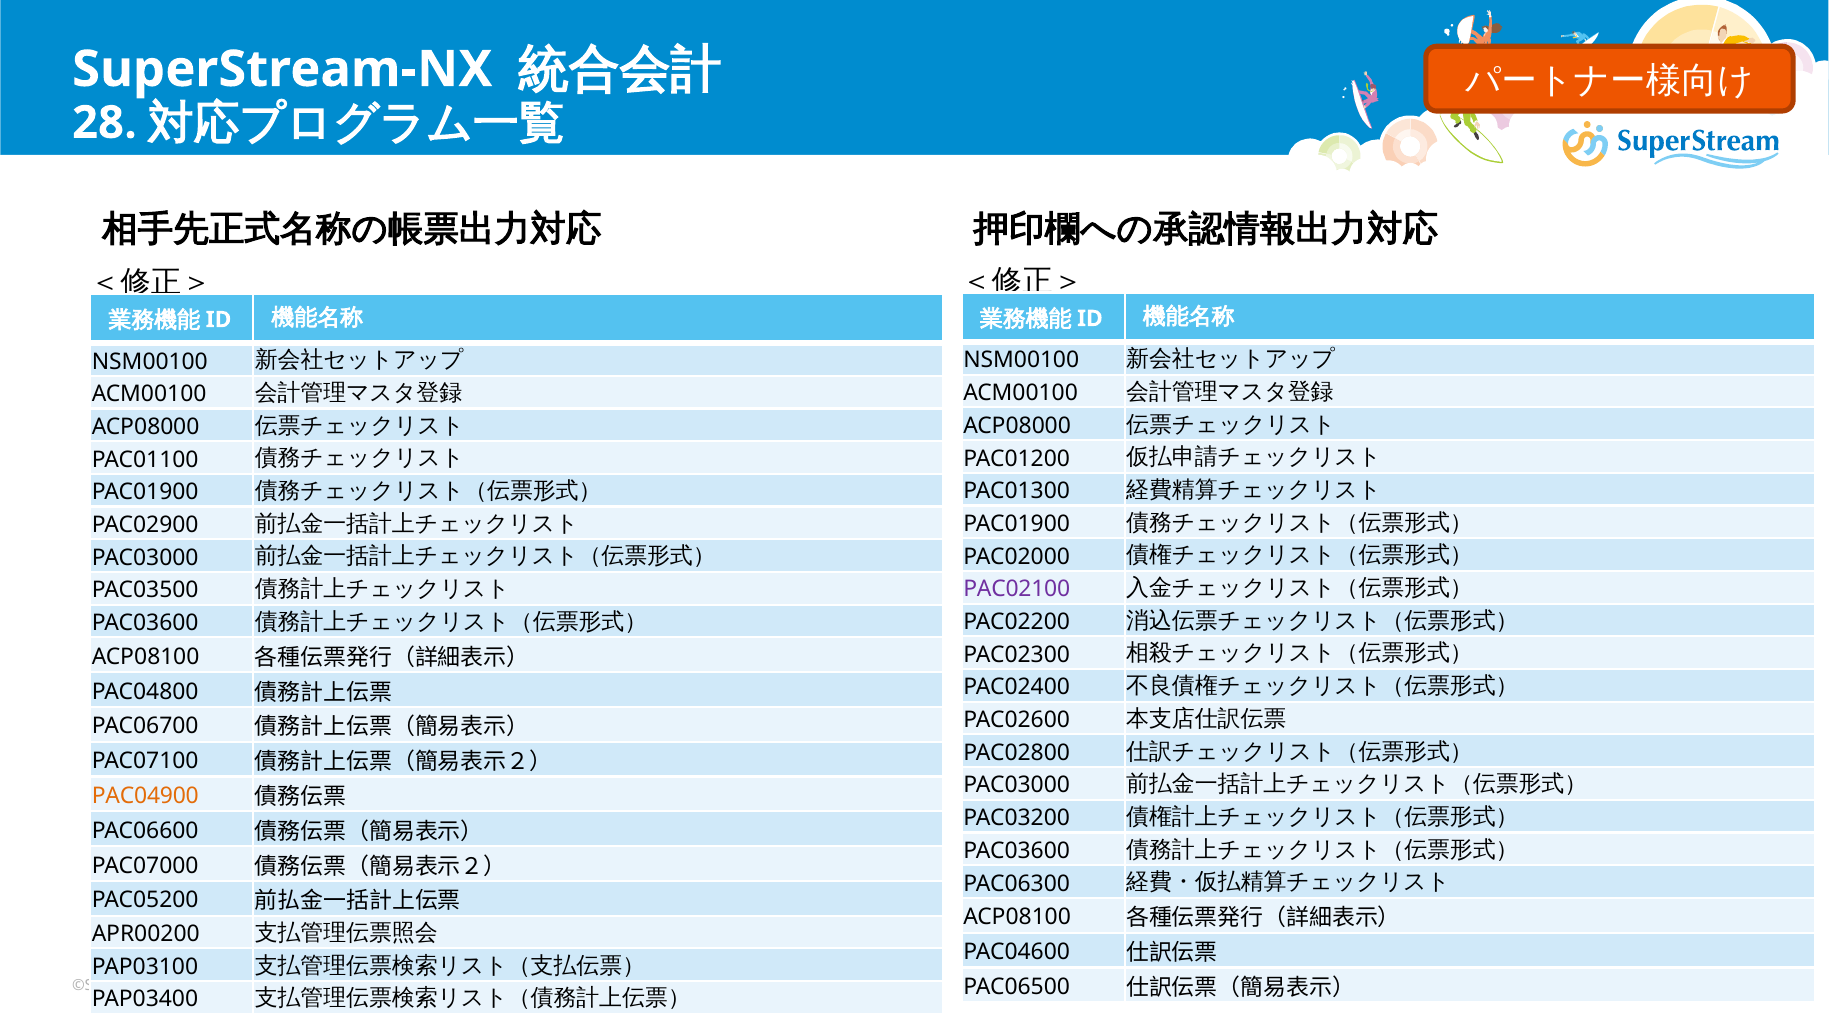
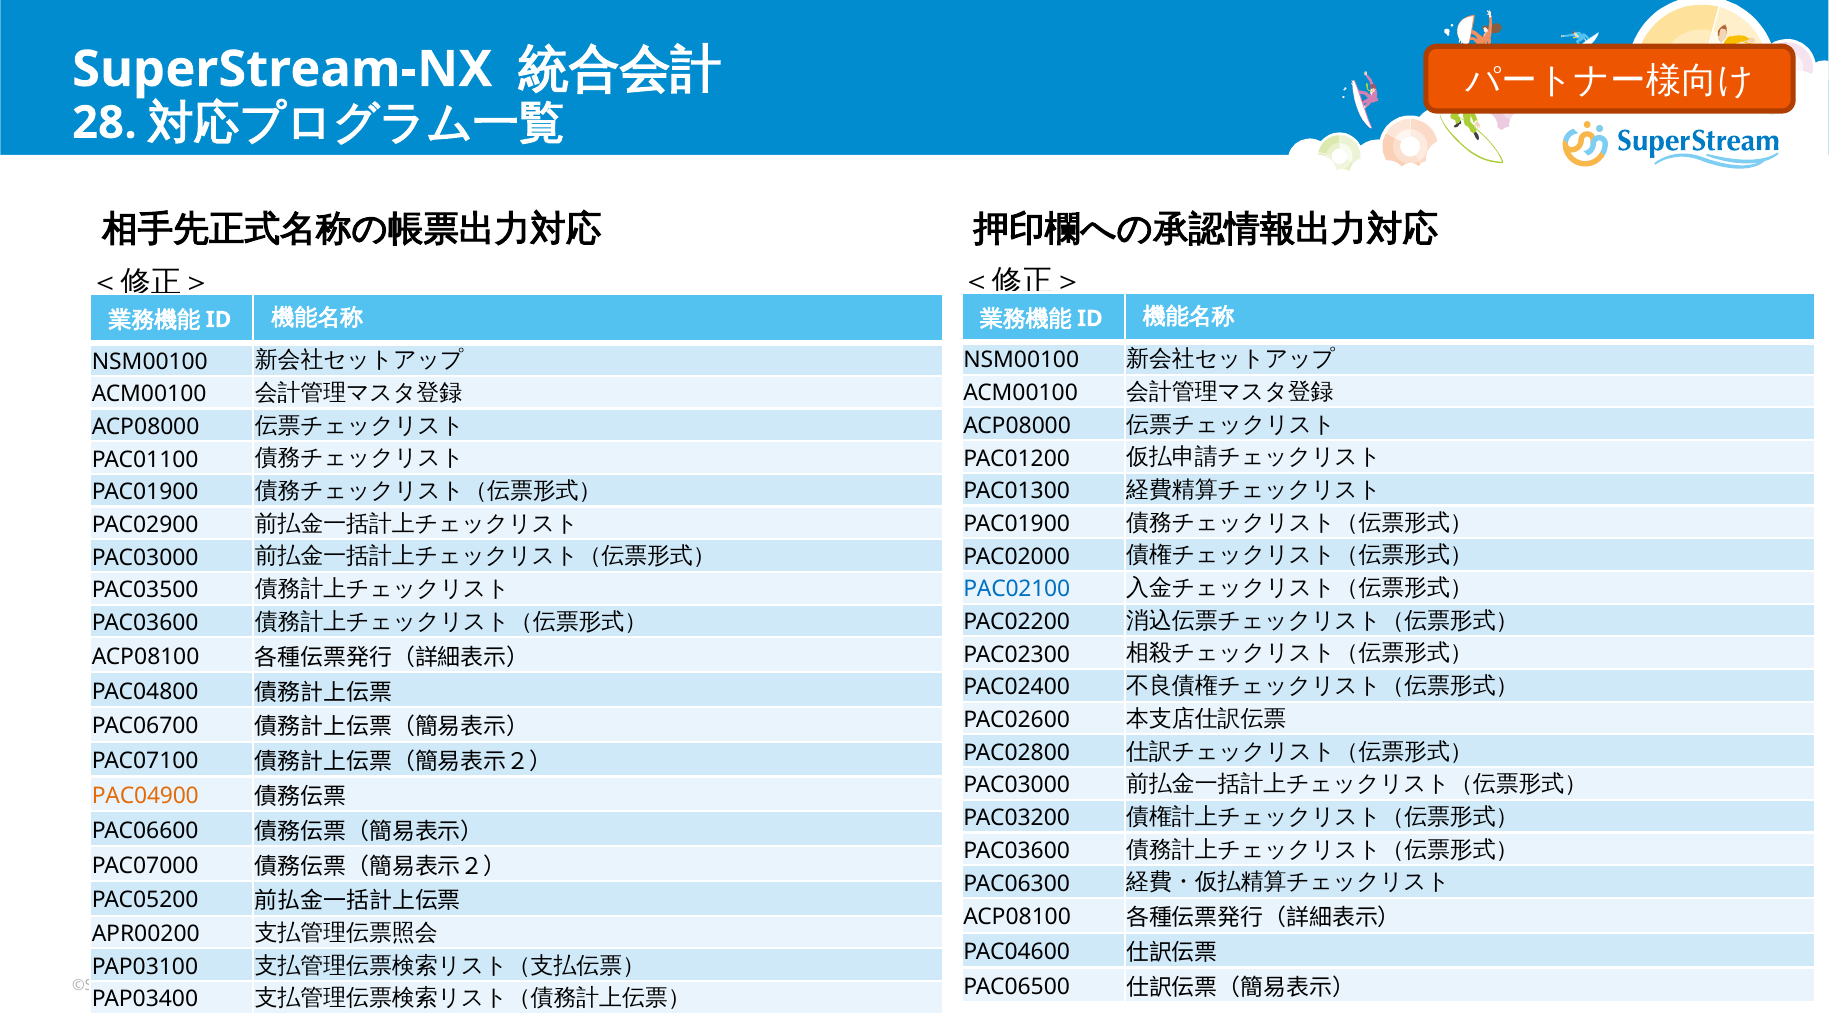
PAC02100 colour: purple -> blue
